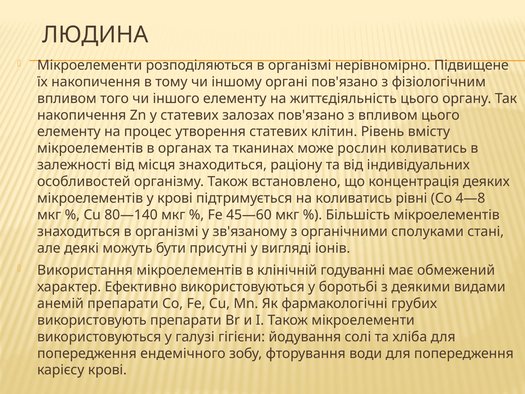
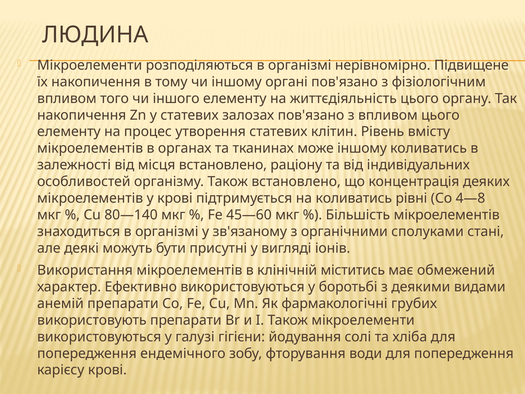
може рослин: рослин -> іншому
місця знаходиться: знаходиться -> встановлено
годуванні: годуванні -> міститись
